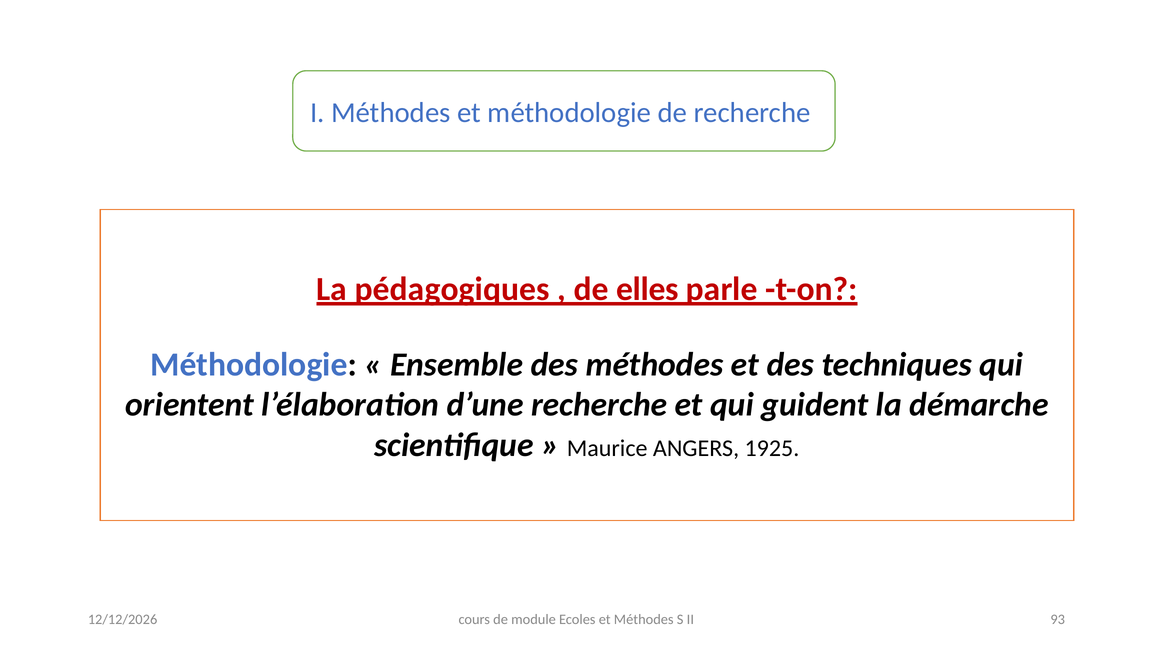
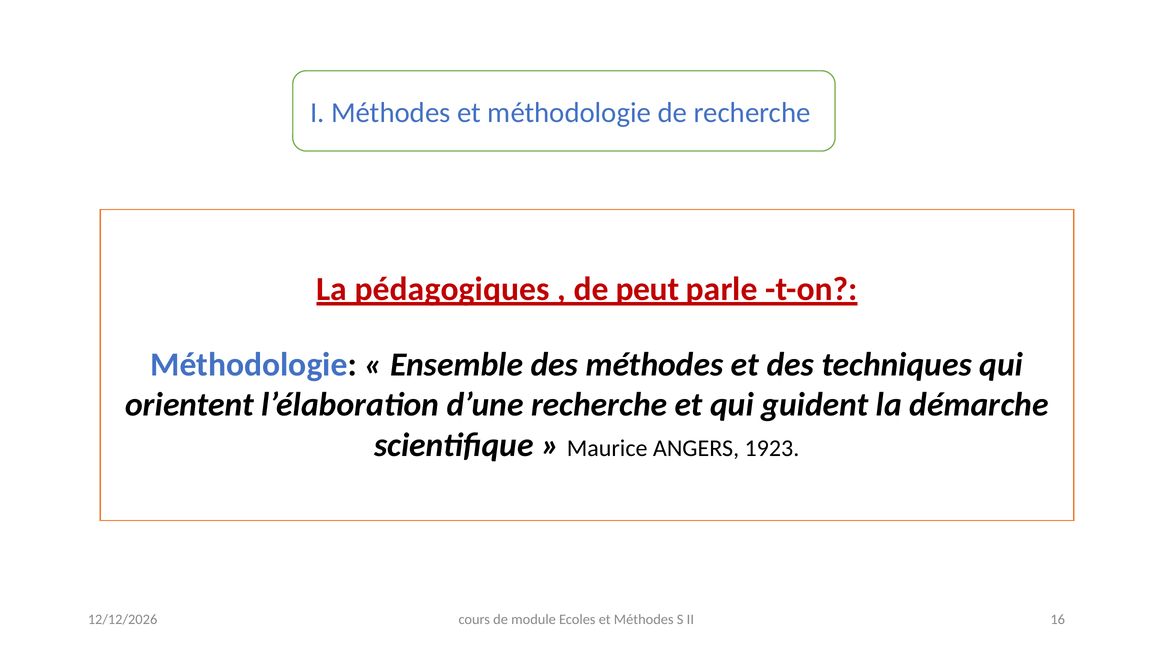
elles: elles -> peut
1925: 1925 -> 1923
93: 93 -> 16
